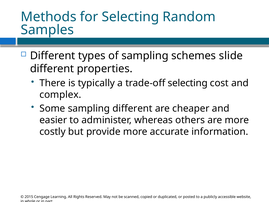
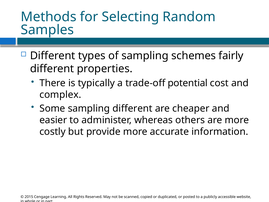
slide: slide -> fairly
trade-off selecting: selecting -> potential
